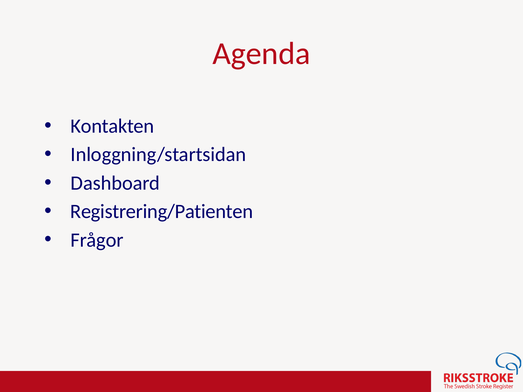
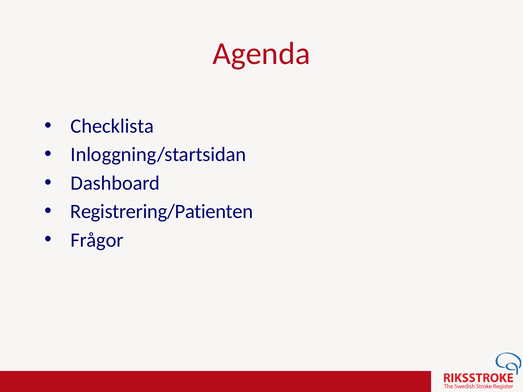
Kontakten: Kontakten -> Checklista
